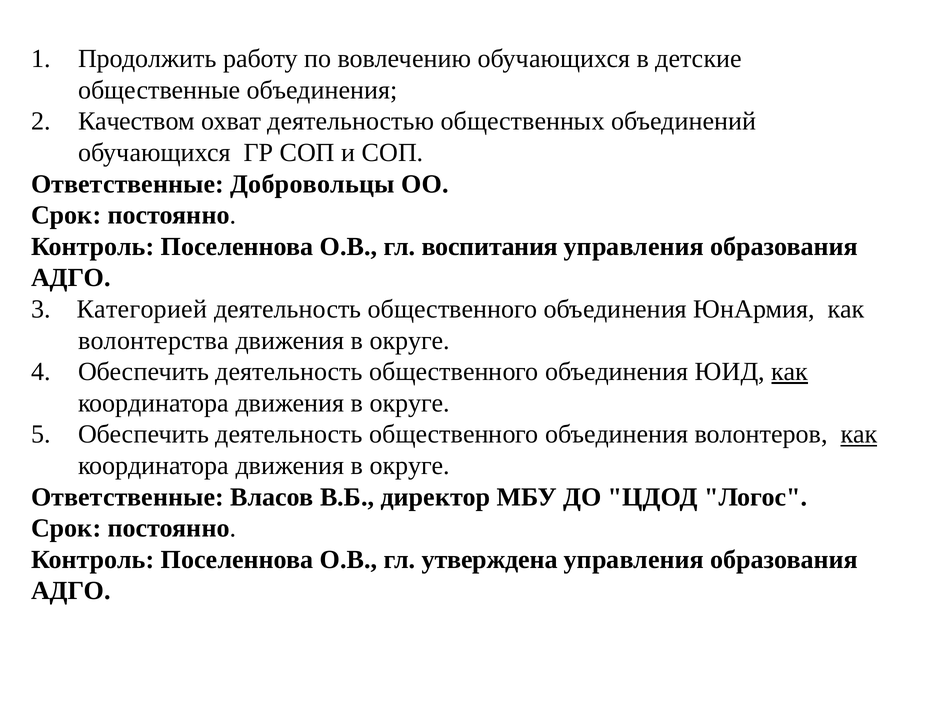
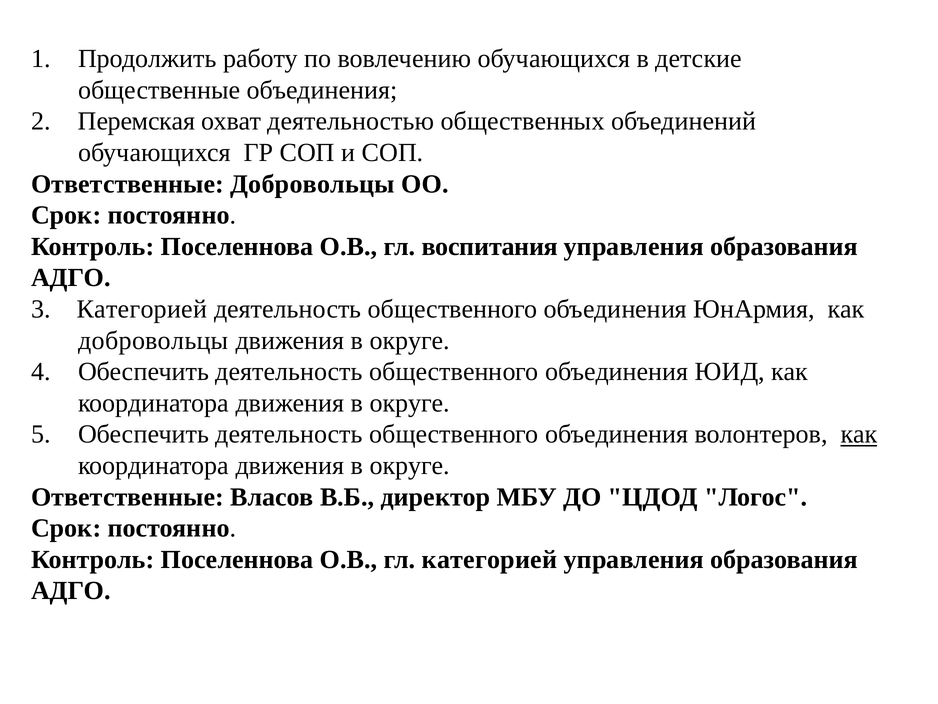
Качеством: Качеством -> Перемская
волонтерства at (153, 340): волонтерства -> добровольцы
как at (790, 372) underline: present -> none
гл утверждена: утверждена -> категорией
